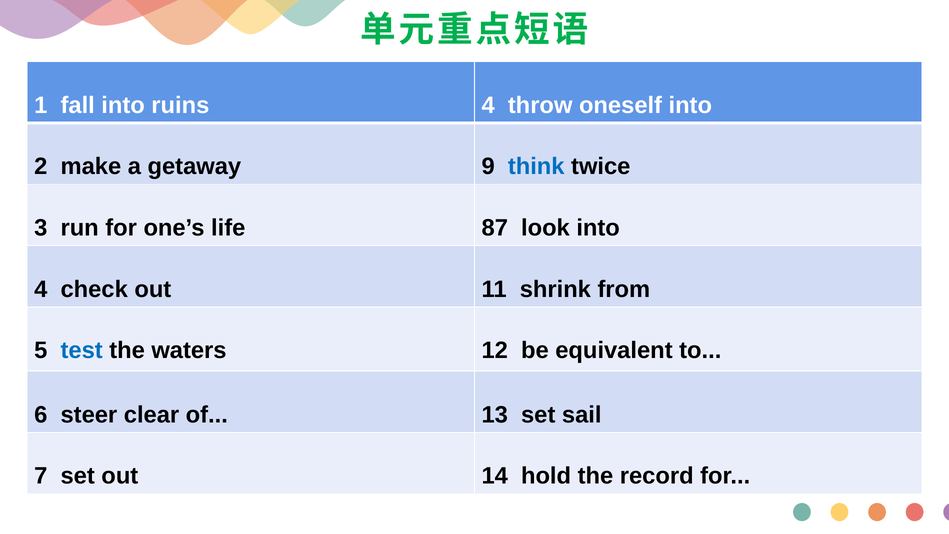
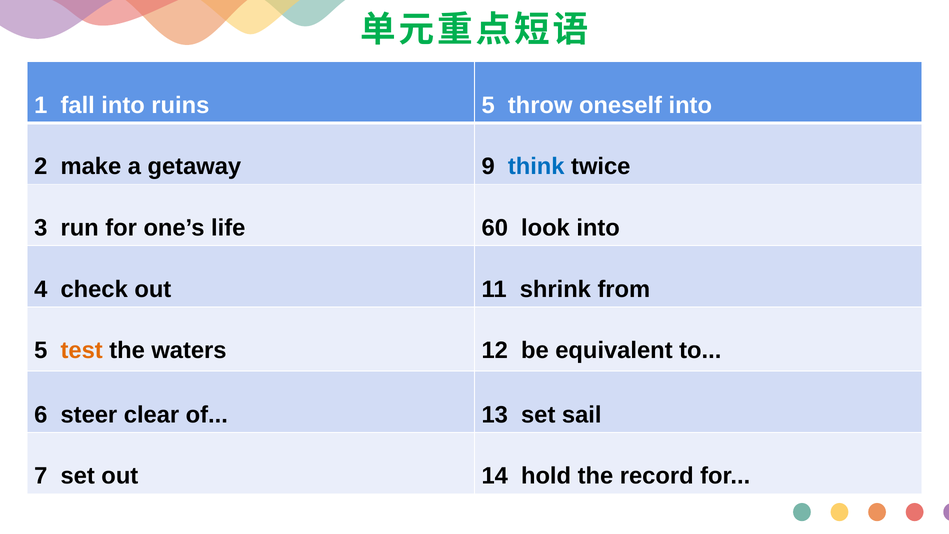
ruins 4: 4 -> 5
87: 87 -> 60
test colour: blue -> orange
